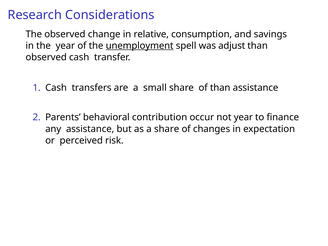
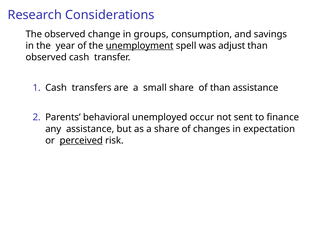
relative: relative -> groups
contribution: contribution -> unemployed
not year: year -> sent
perceived underline: none -> present
